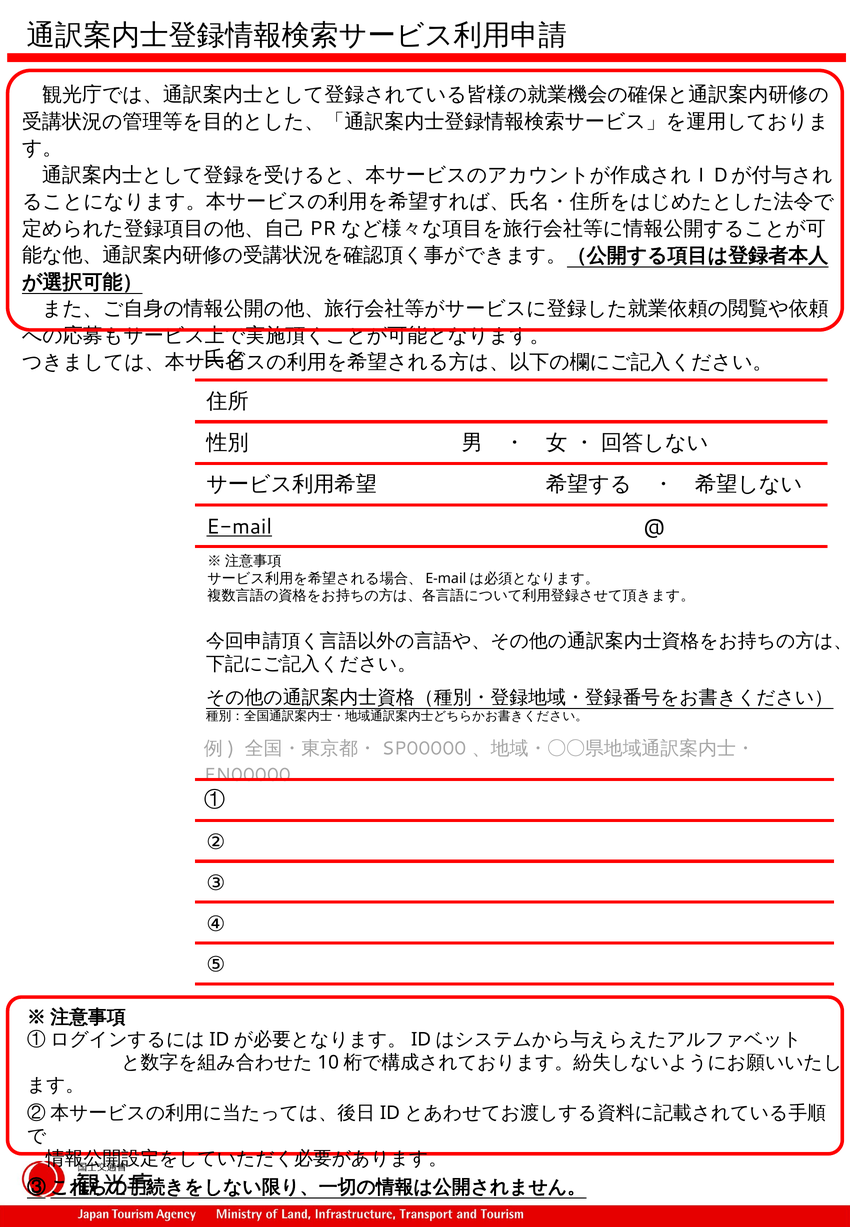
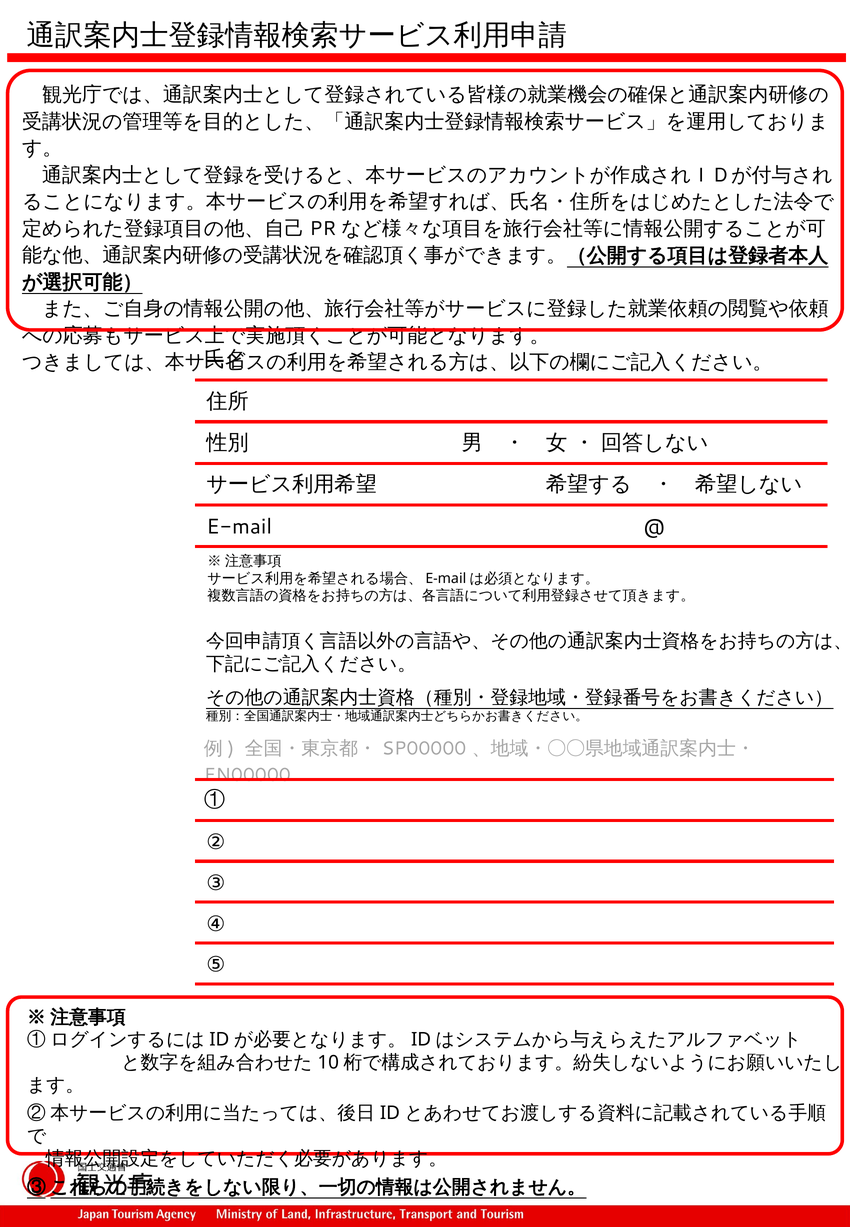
E-mail underline: present -> none
